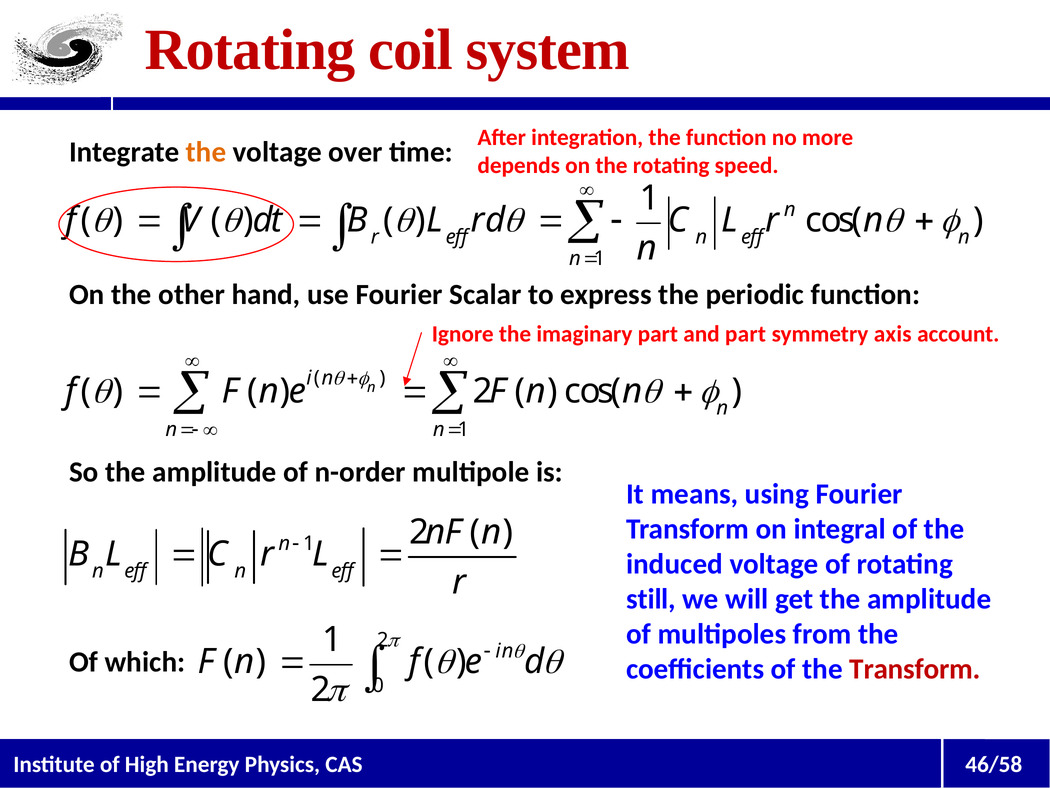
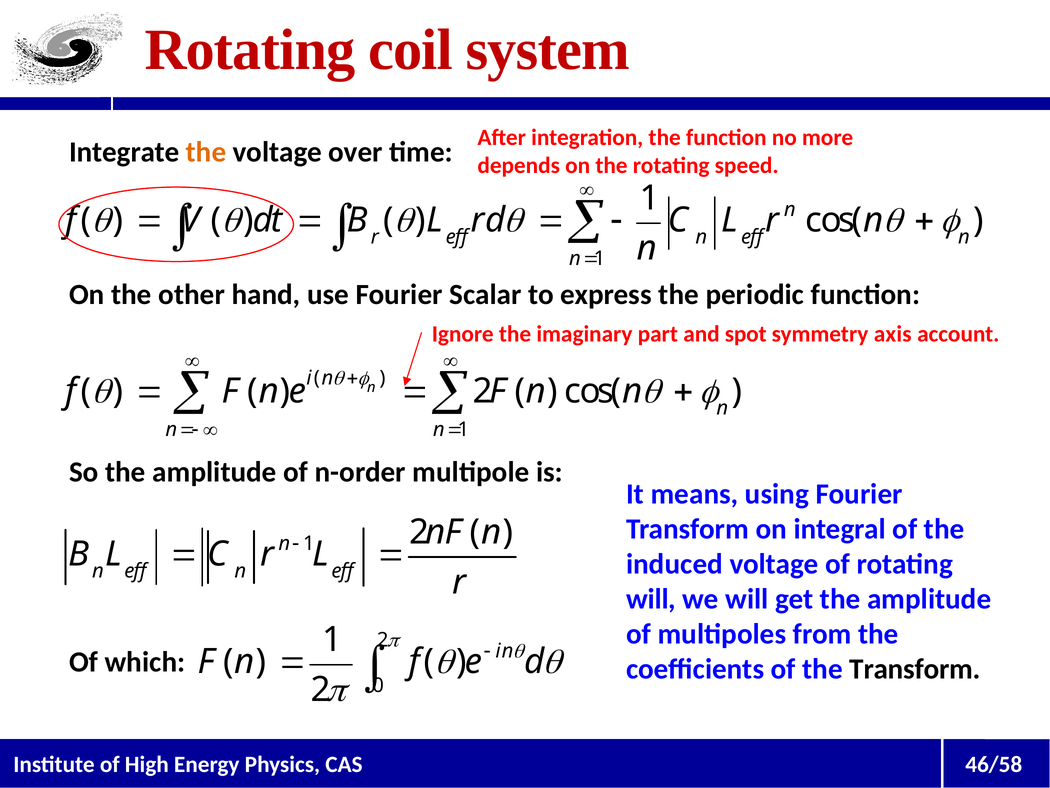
and part: part -> spot
still at (651, 599): still -> will
Transform at (915, 669) colour: red -> black
